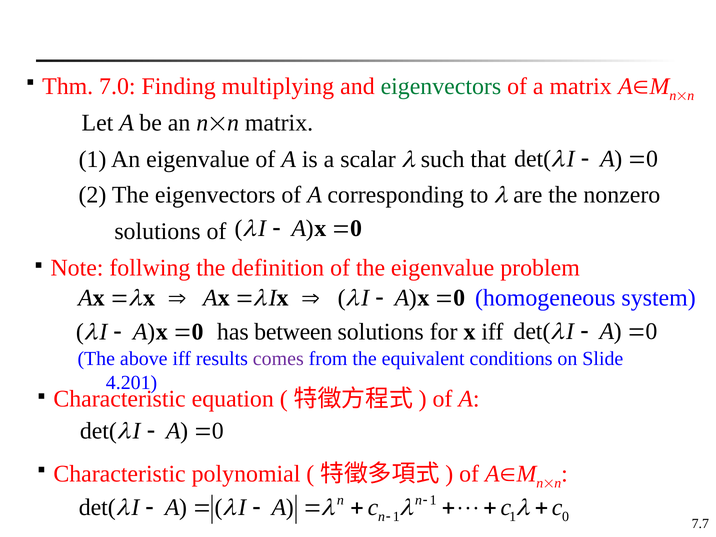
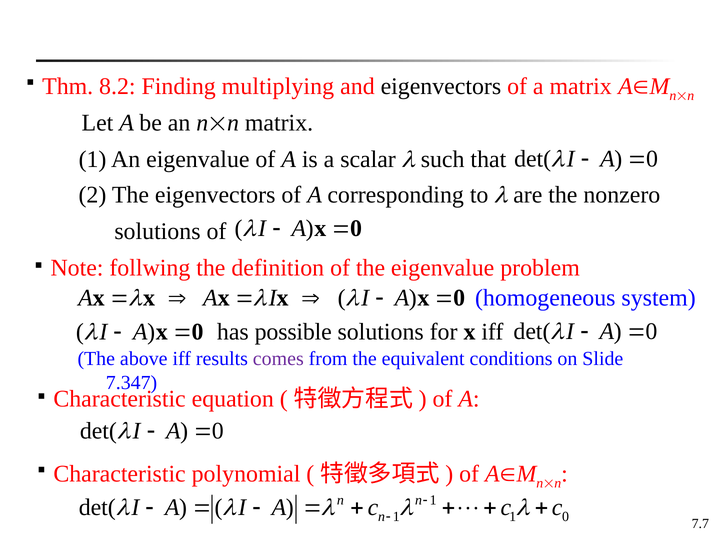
7.0: 7.0 -> 8.2
eigenvectors at (441, 86) colour: green -> black
between: between -> possible
4.201: 4.201 -> 7.347
